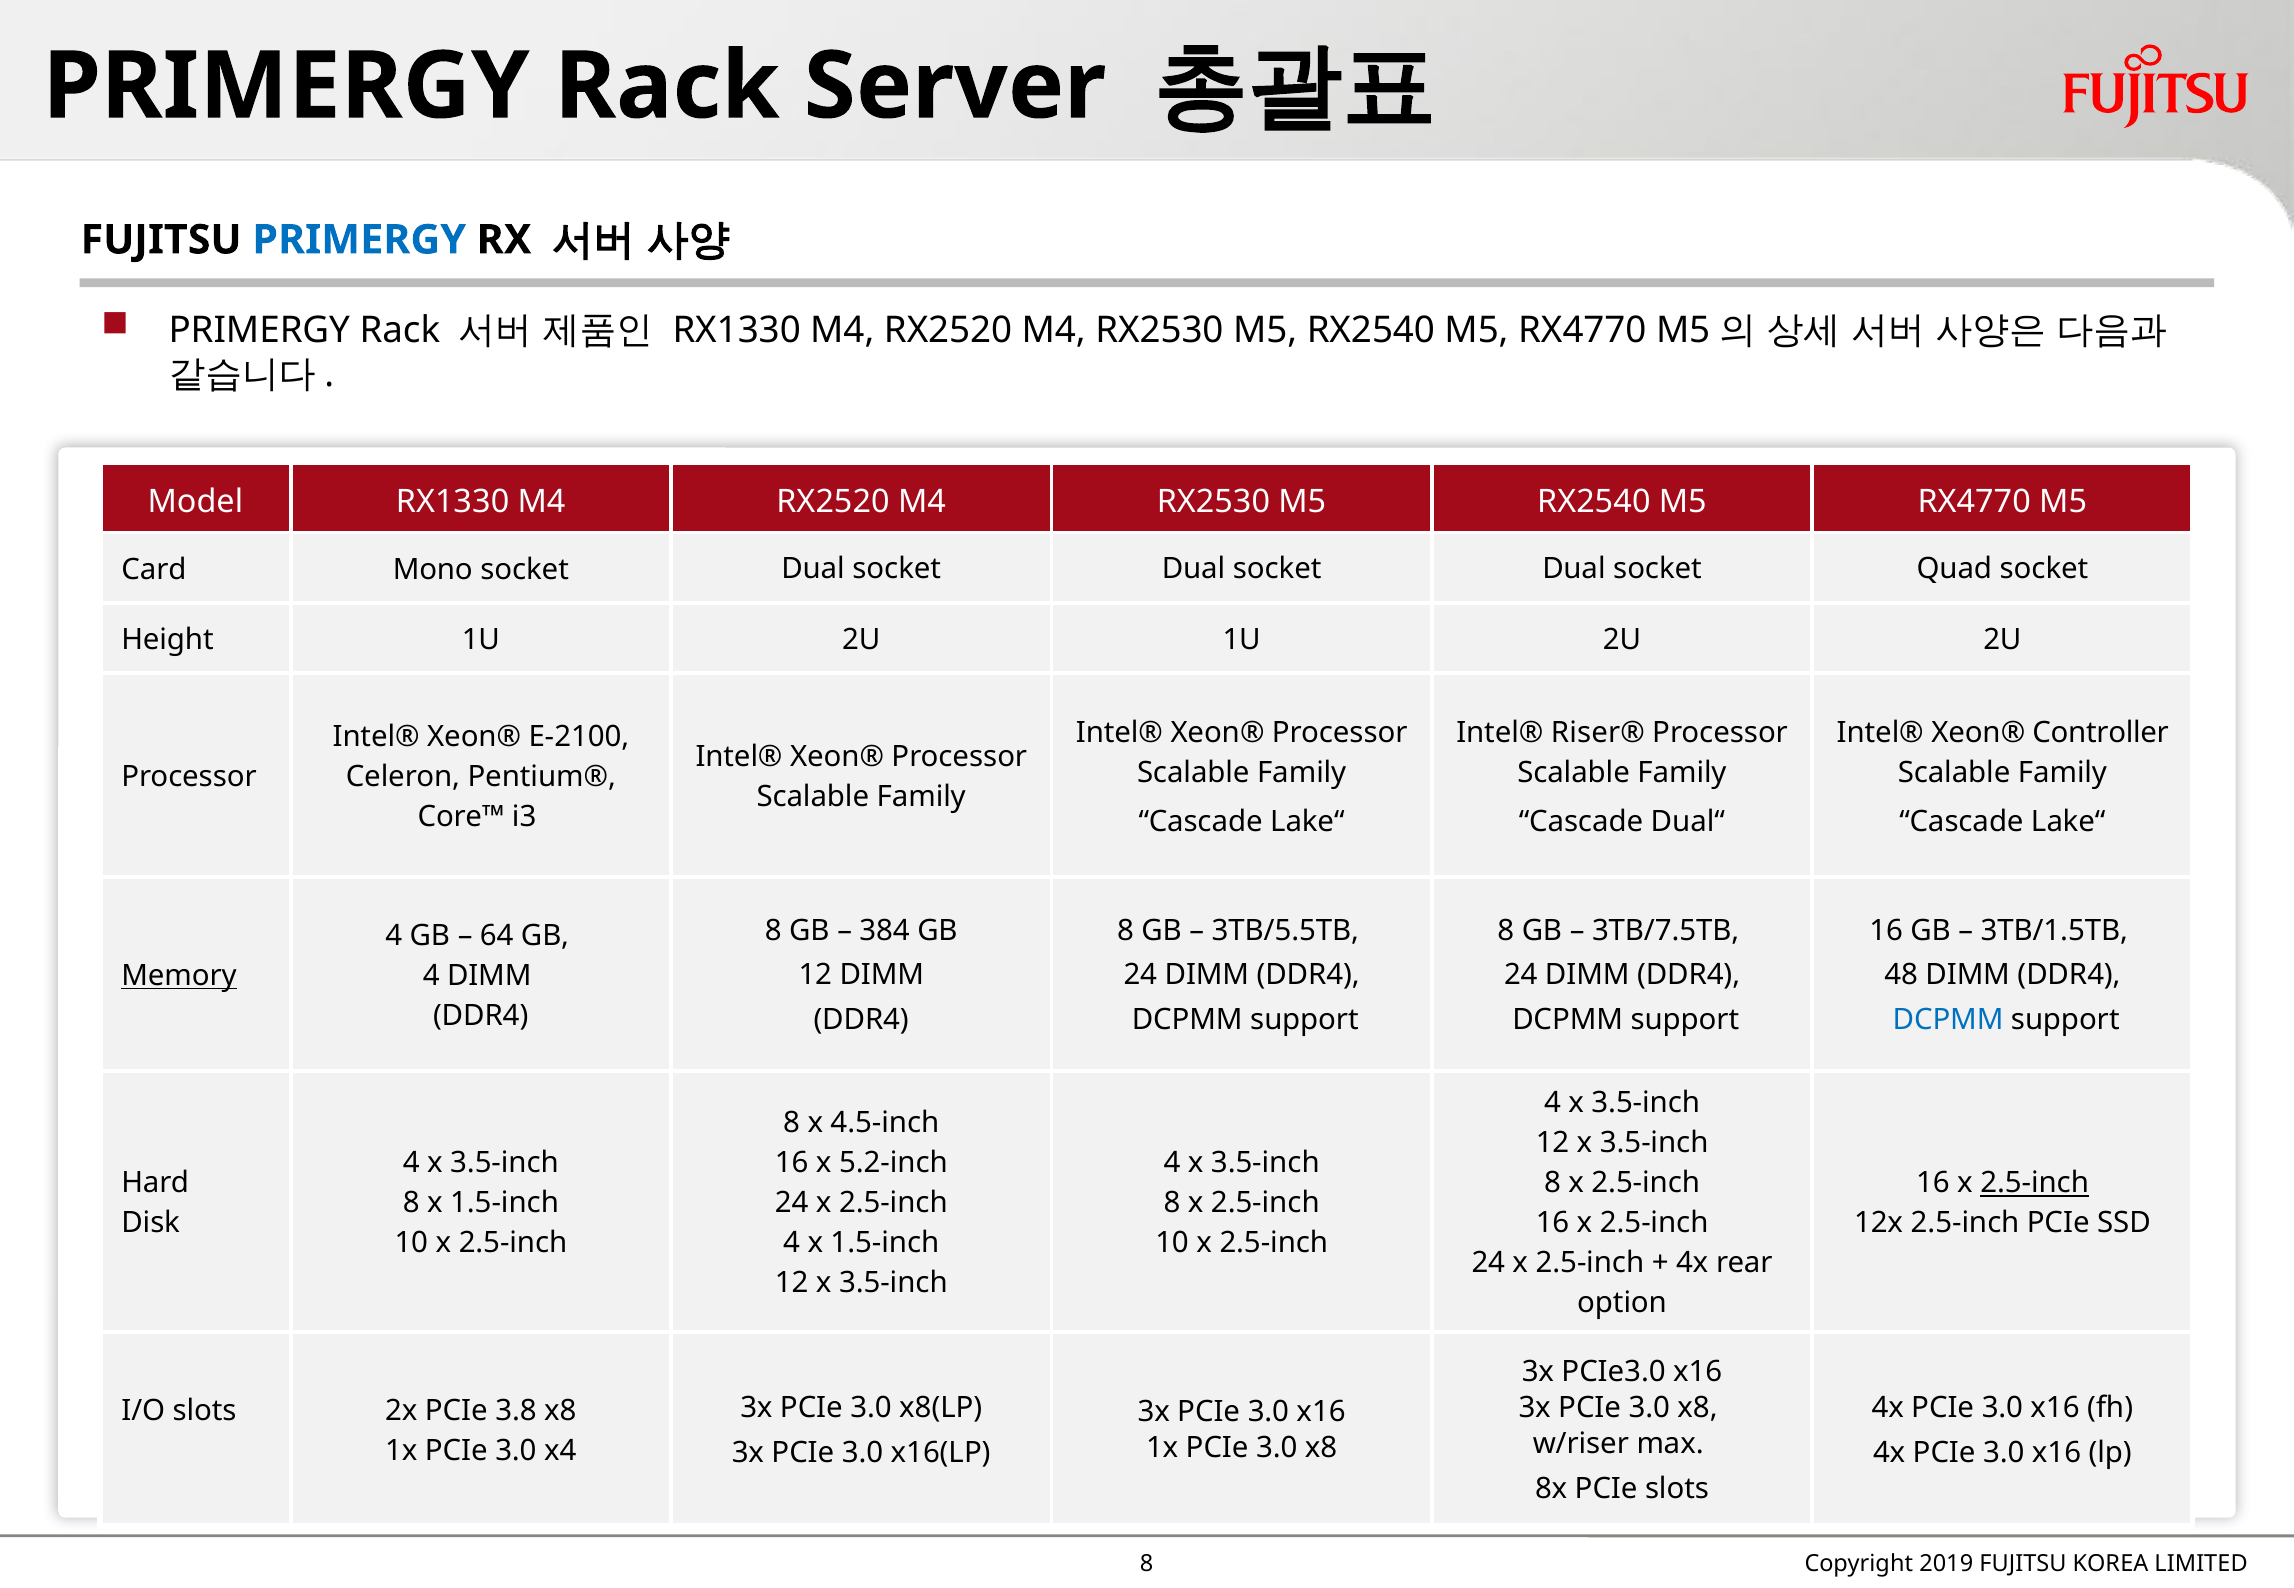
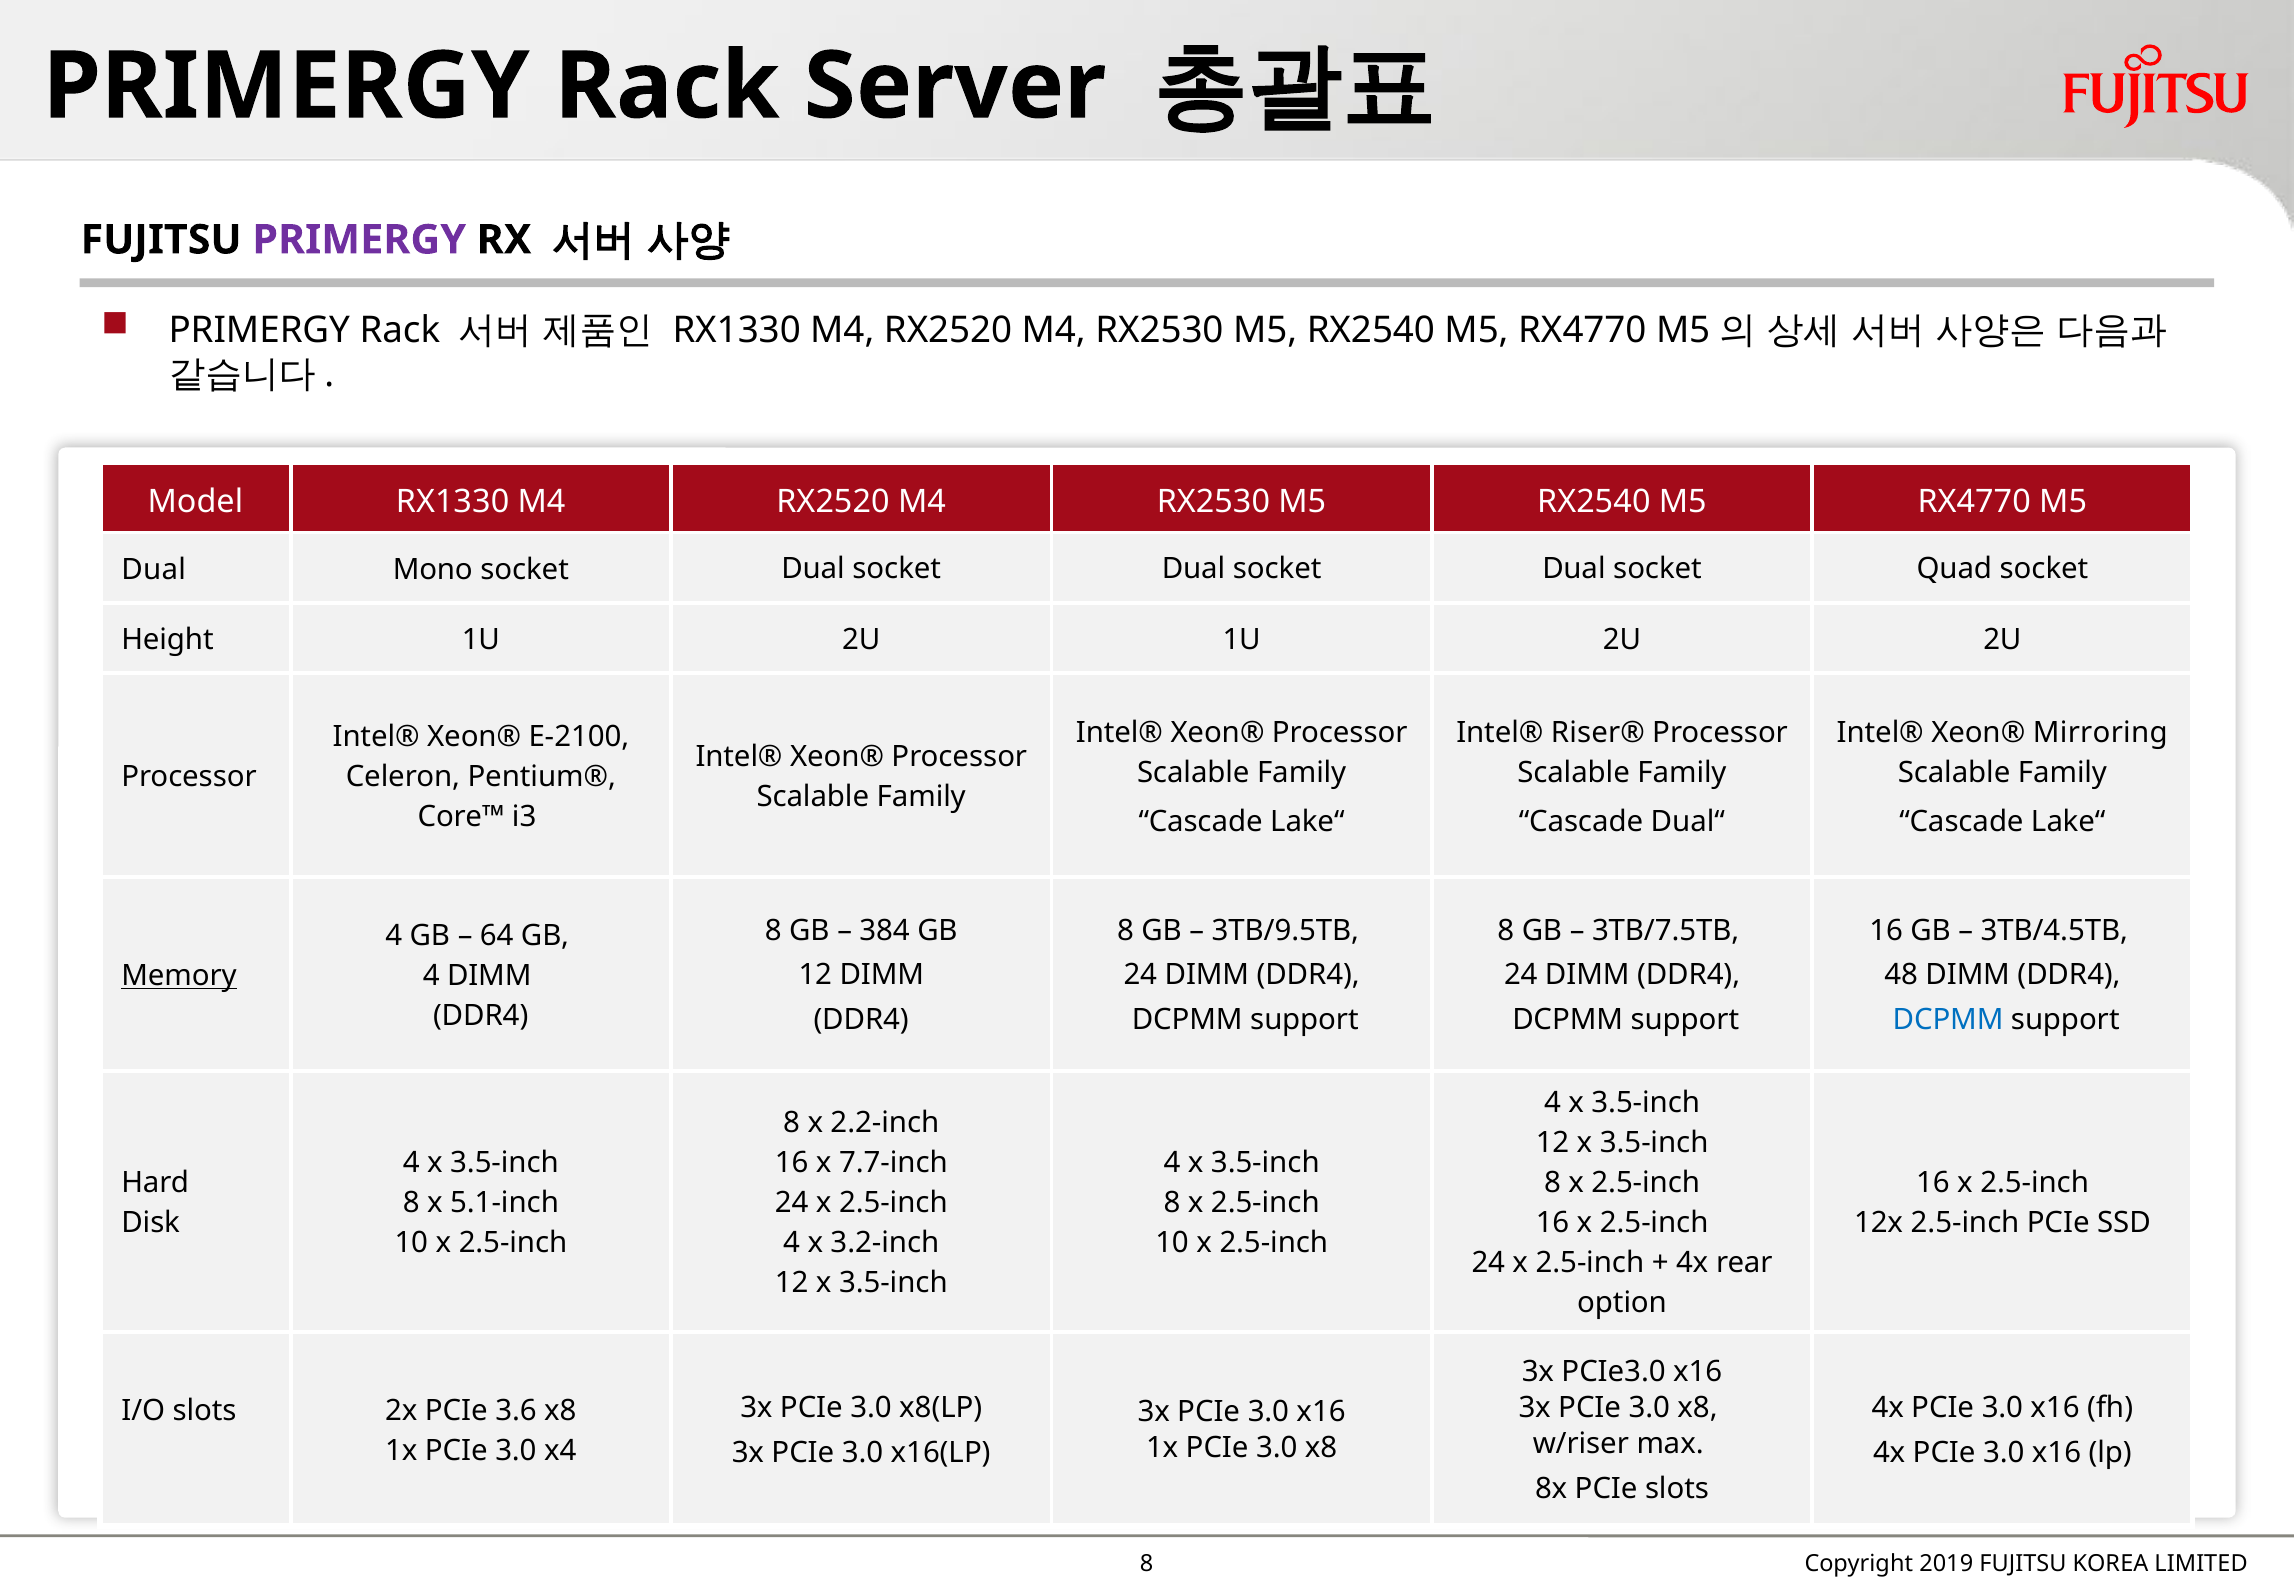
PRIMERGY at (359, 240) colour: blue -> purple
Card at (154, 570): Card -> Dual
Controller: Controller -> Mirroring
3TB/5.5TB: 3TB/5.5TB -> 3TB/9.5TB
3TB/1.5TB: 3TB/1.5TB -> 3TB/4.5TB
4.5-inch: 4.5-inch -> 2.2-inch
5.2-inch: 5.2-inch -> 7.7-inch
2.5-inch at (2035, 1183) underline: present -> none
8 x 1.5-inch: 1.5-inch -> 5.1-inch
4 x 1.5-inch: 1.5-inch -> 3.2-inch
3.8: 3.8 -> 3.6
